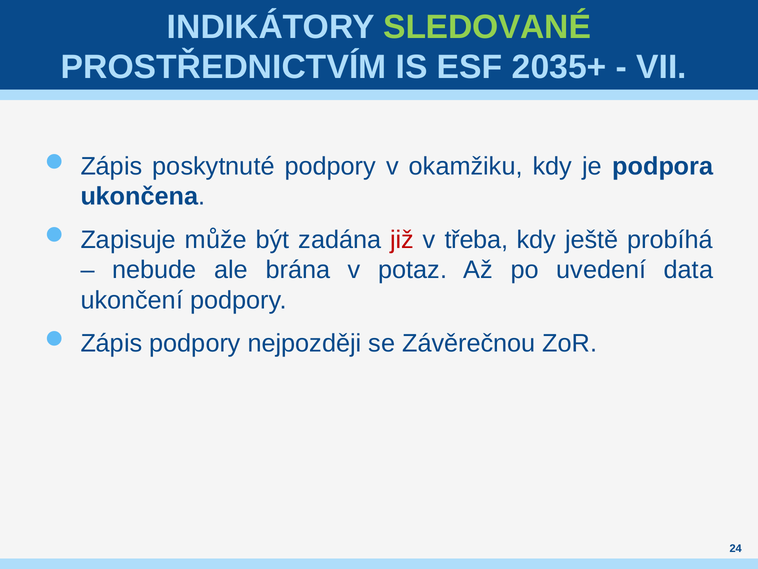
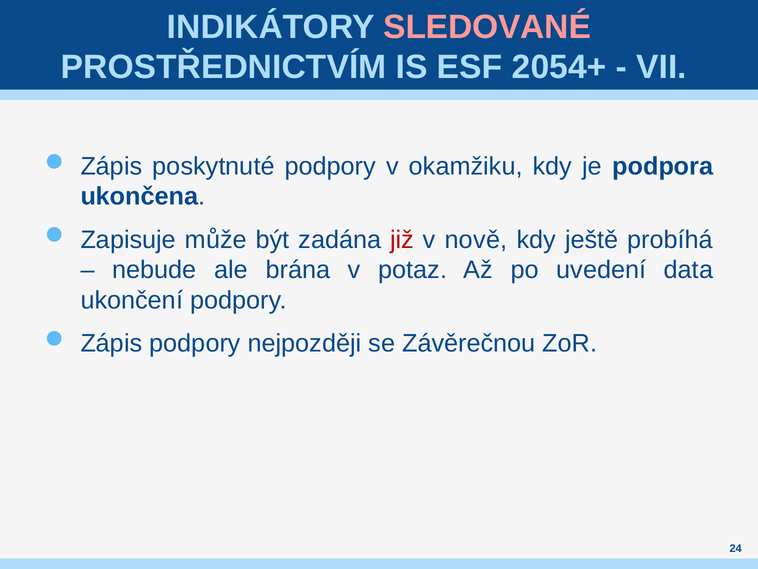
SLEDOVANÉ colour: light green -> pink
2035+: 2035+ -> 2054+
třeba: třeba -> nově
